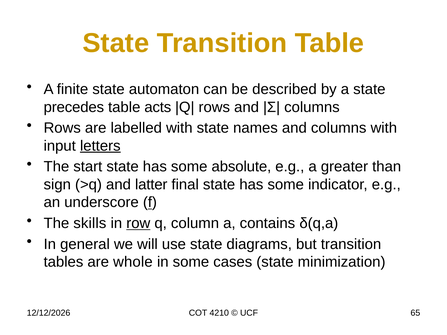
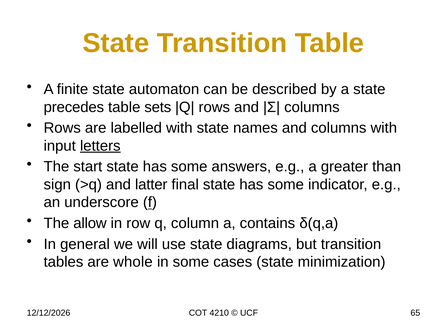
acts: acts -> sets
absolute: absolute -> answers
skills: skills -> allow
row underline: present -> none
